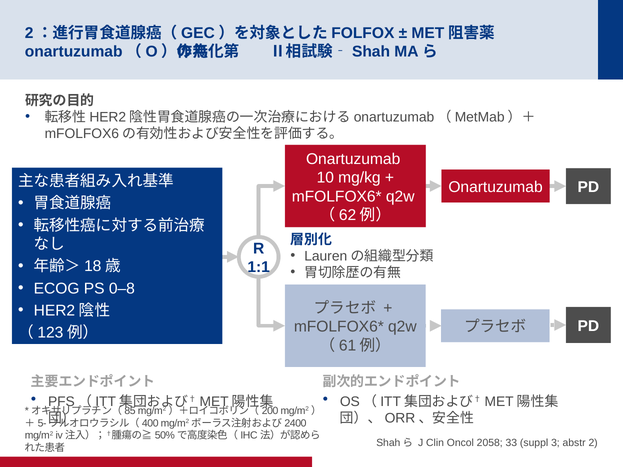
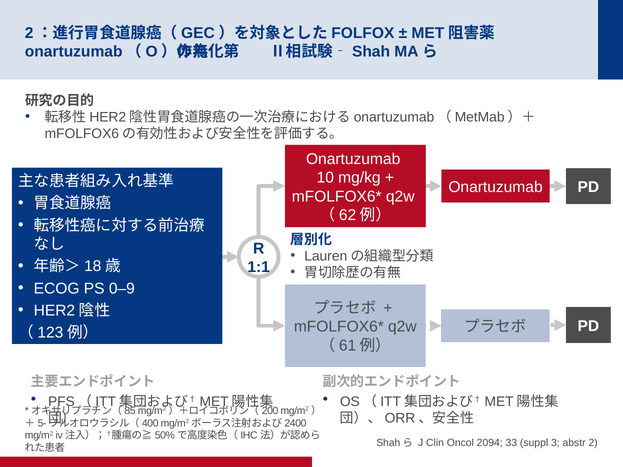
0–8: 0–8 -> 0–9
2058: 2058 -> 2094
